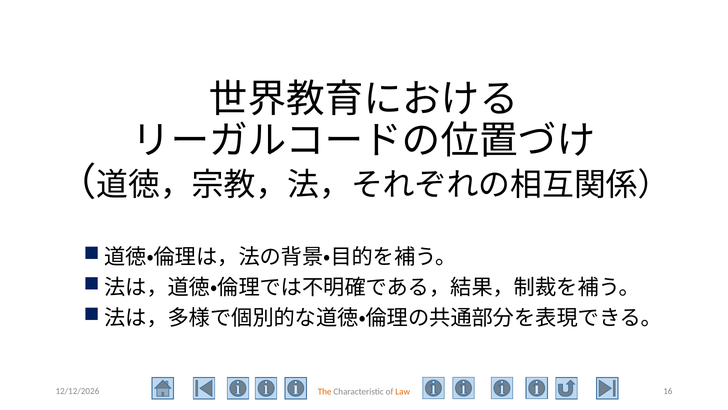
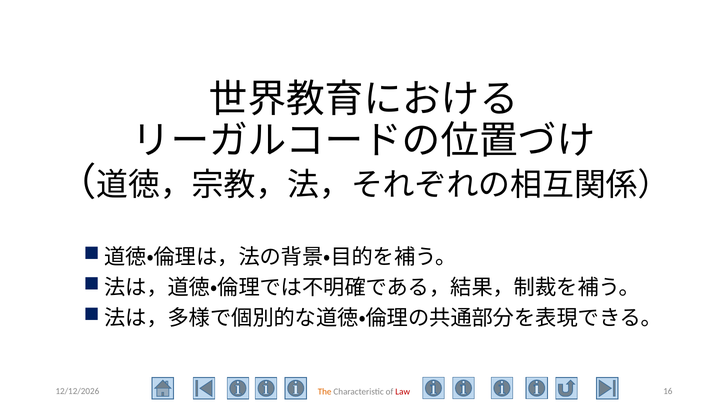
Law colour: orange -> red
